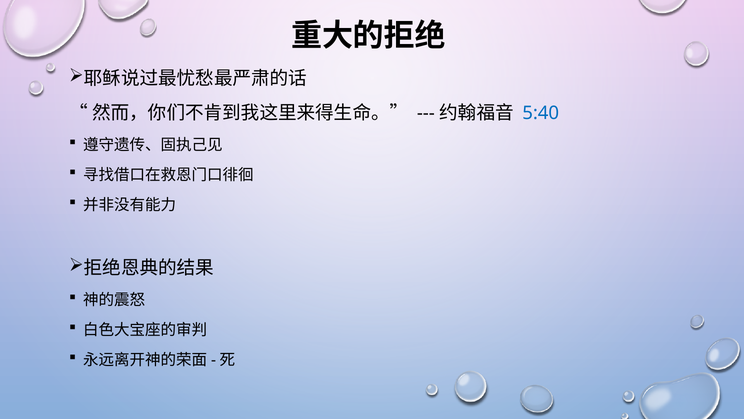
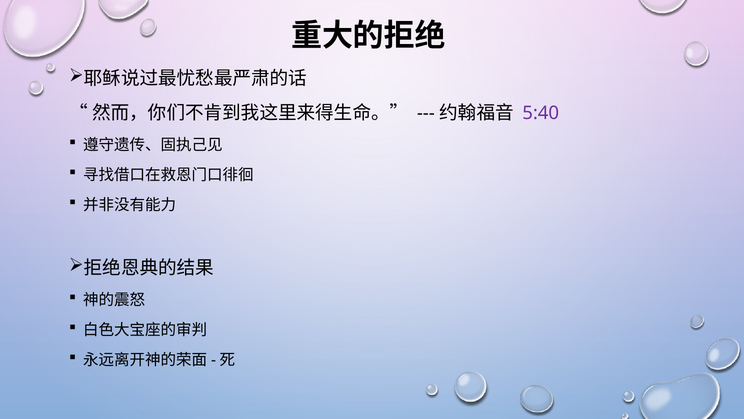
5:40 colour: blue -> purple
